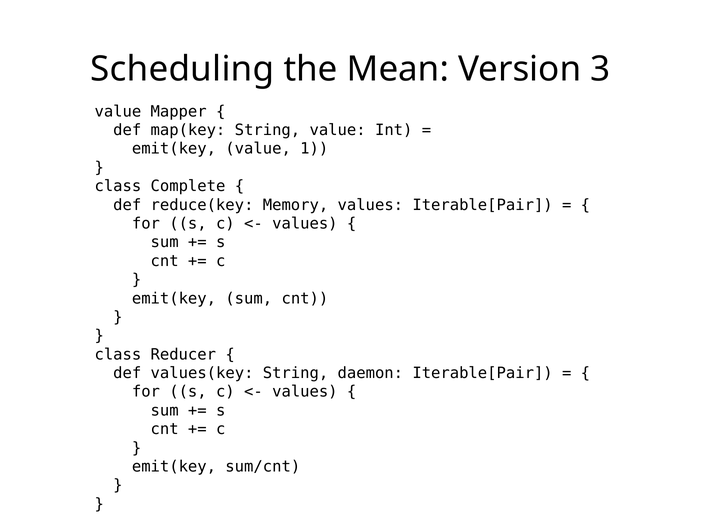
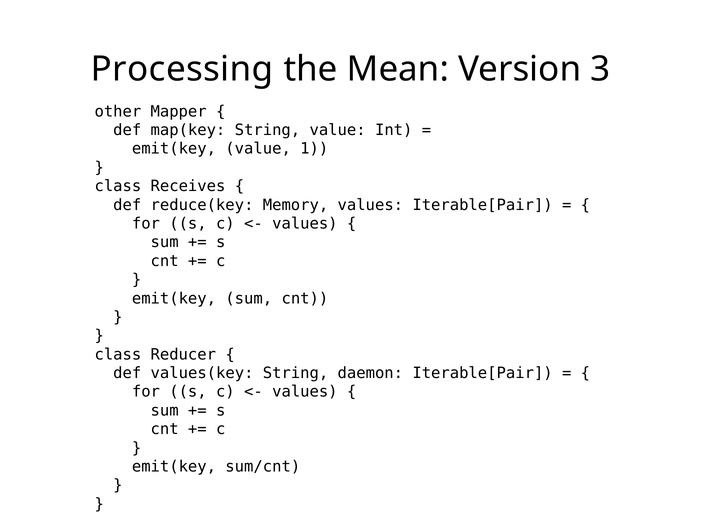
Scheduling: Scheduling -> Processing
value at (118, 111): value -> other
Complete: Complete -> Receives
